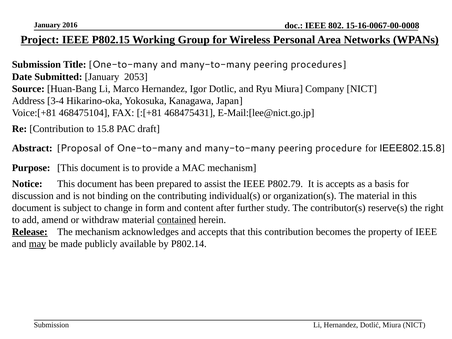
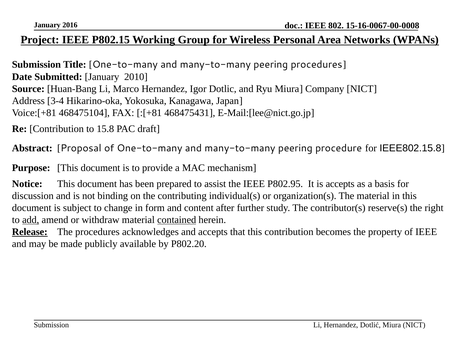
2053: 2053 -> 2010
P802.79: P802.79 -> P802.95
add underline: none -> present
The mechanism: mechanism -> procedures
may underline: present -> none
P802.14: P802.14 -> P802.20
